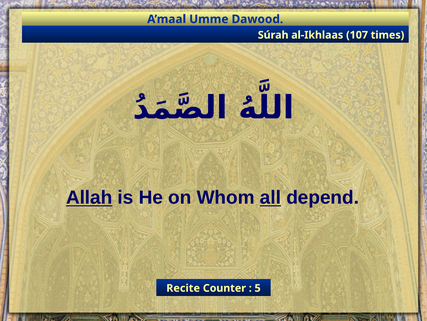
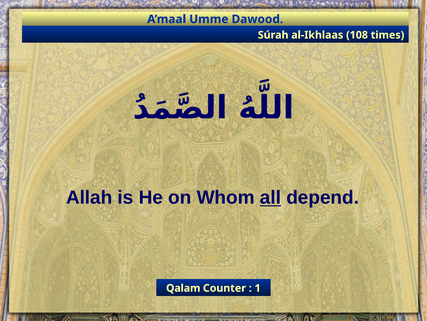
107: 107 -> 108
Allah underline: present -> none
Recite: Recite -> Qalam
5: 5 -> 1
